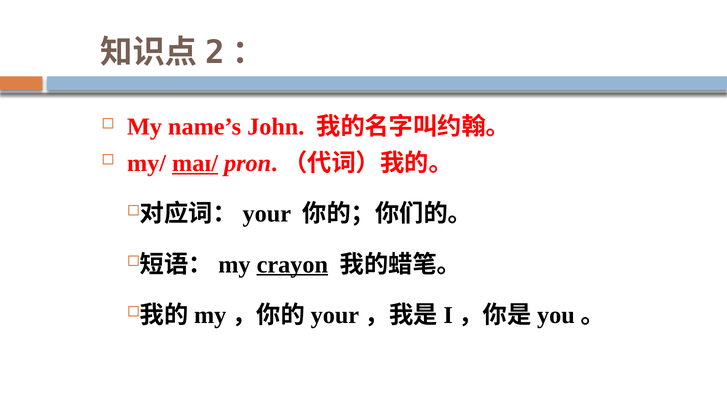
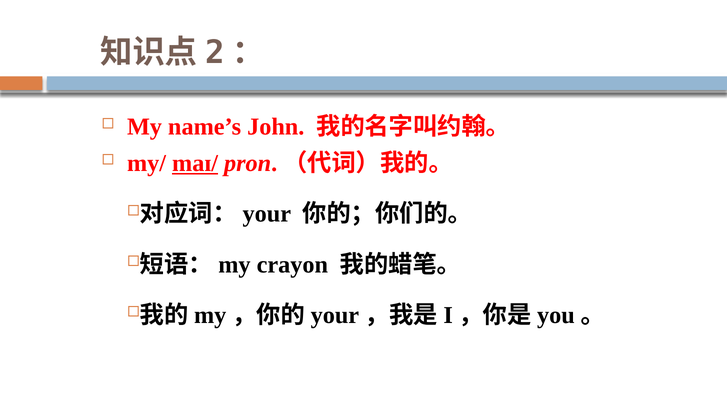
crayon underline: present -> none
